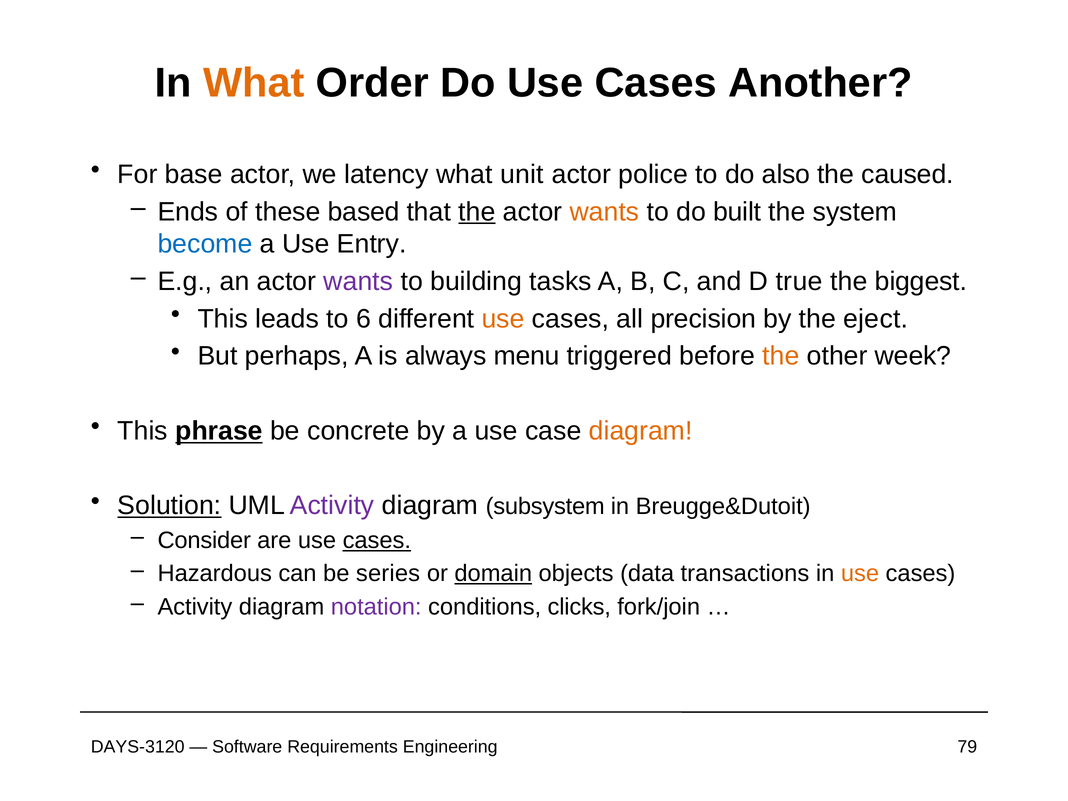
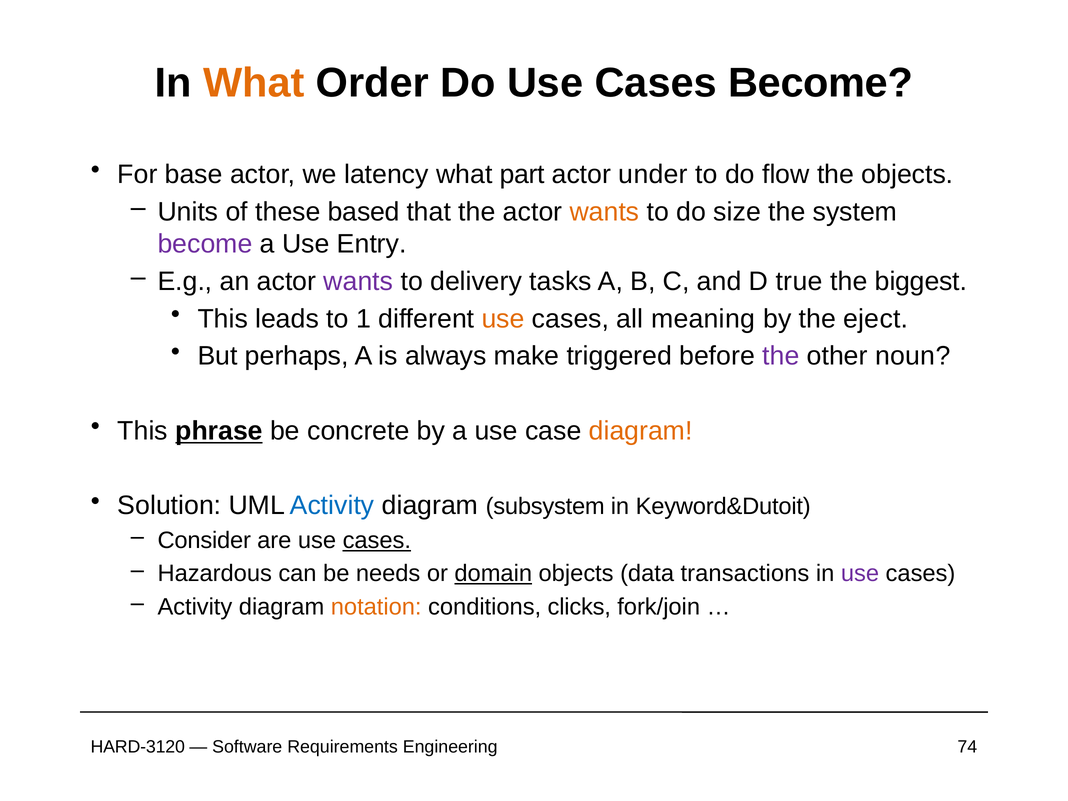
Cases Another: Another -> Become
unit: unit -> part
police: police -> under
also: also -> flow
the caused: caused -> objects
Ends: Ends -> Units
the at (477, 212) underline: present -> none
built: built -> size
become at (205, 244) colour: blue -> purple
building: building -> delivery
6: 6 -> 1
precision: precision -> meaning
menu: menu -> make
the at (781, 356) colour: orange -> purple
week: week -> noun
Solution underline: present -> none
Activity at (332, 506) colour: purple -> blue
Breugge&Dutoit: Breugge&Dutoit -> Keyword&Dutoit
series: series -> needs
use at (860, 574) colour: orange -> purple
notation colour: purple -> orange
DAYS-3120: DAYS-3120 -> HARD-3120
79: 79 -> 74
